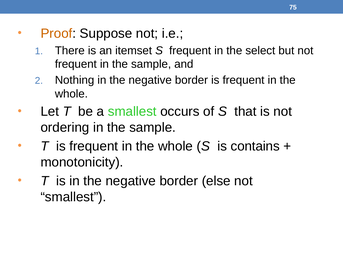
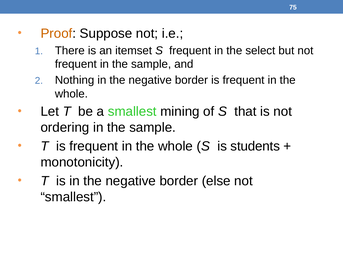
occurs: occurs -> mining
contains: contains -> students
